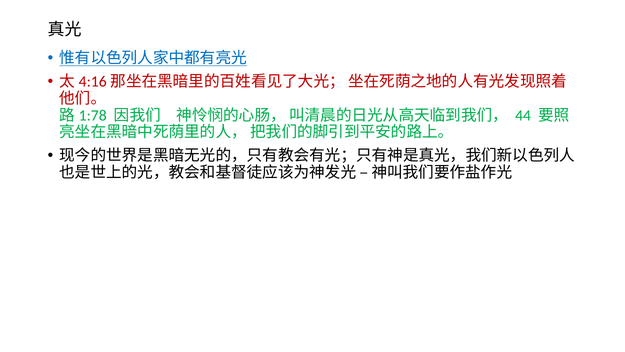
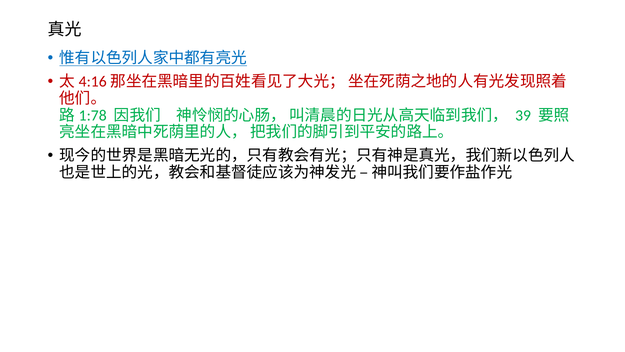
44: 44 -> 39
